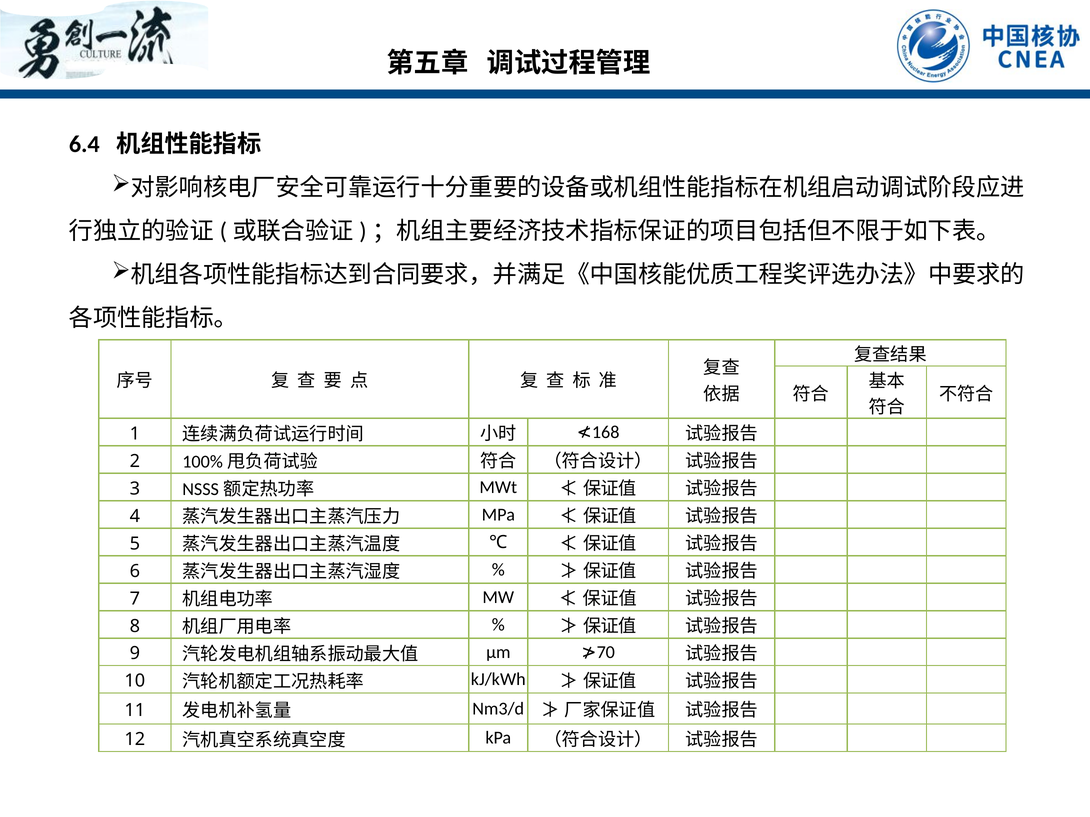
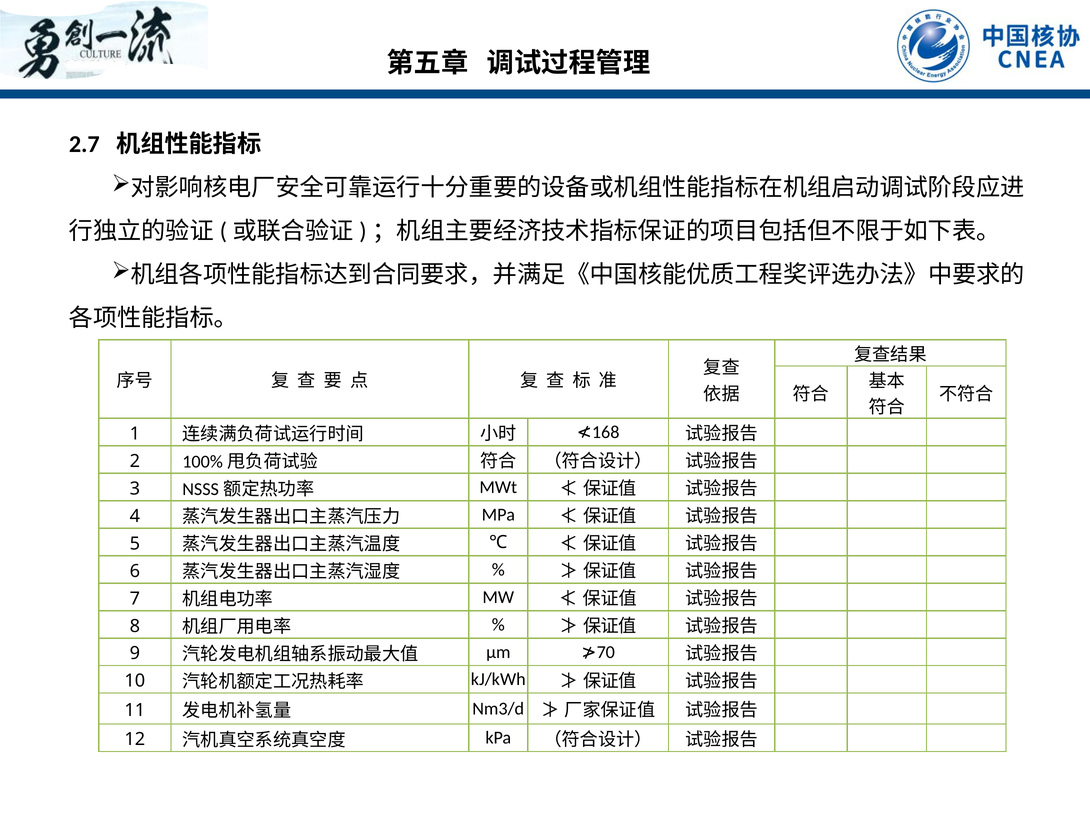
6.4: 6.4 -> 2.7
